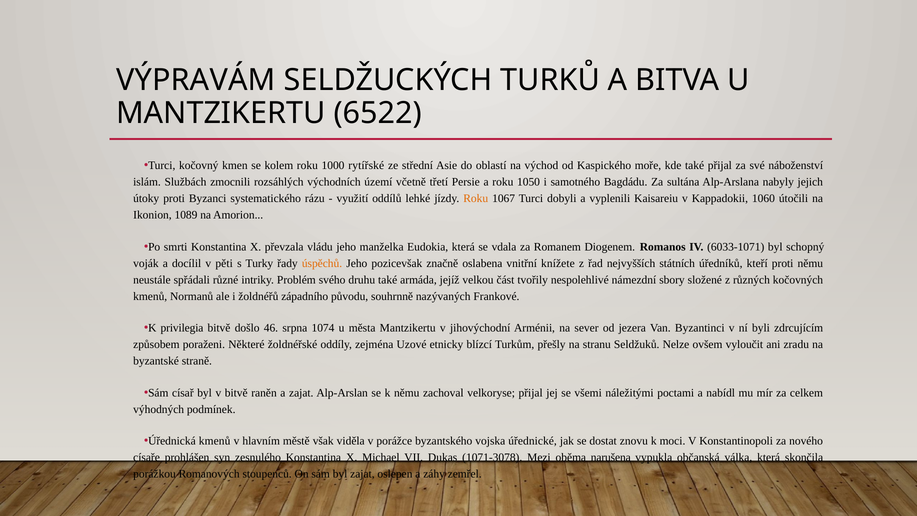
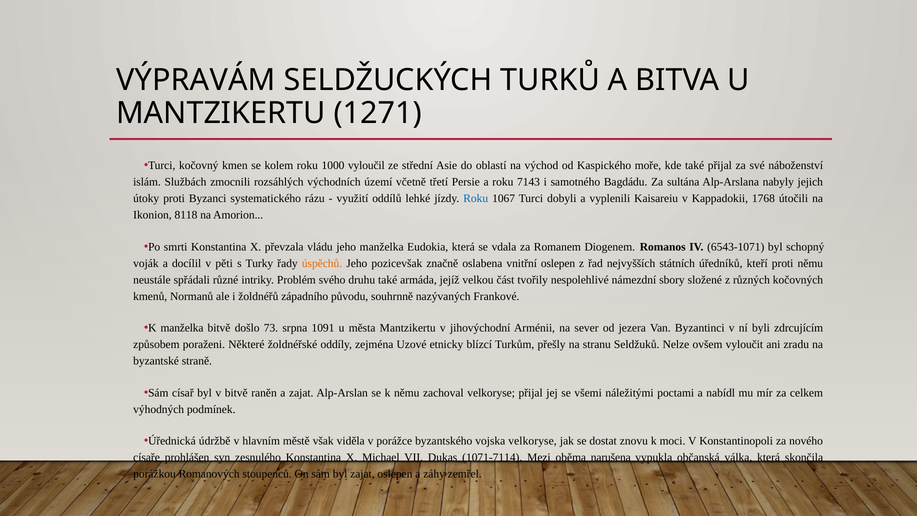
6522: 6522 -> 1271
rytířské: rytířské -> vyloučil
1050: 1050 -> 7143
Roku at (476, 198) colour: orange -> blue
1060: 1060 -> 1768
1089: 1089 -> 8118
6033-1071: 6033-1071 -> 6543-1071
vnitřní knížete: knížete -> oslepen
K privilegia: privilegia -> manželka
46: 46 -> 73
1074: 1074 -> 1091
Úřednická kmenů: kmenů -> údržbě
vojska úřednické: úřednické -> velkoryse
1071-3078: 1071-3078 -> 1071-7114
